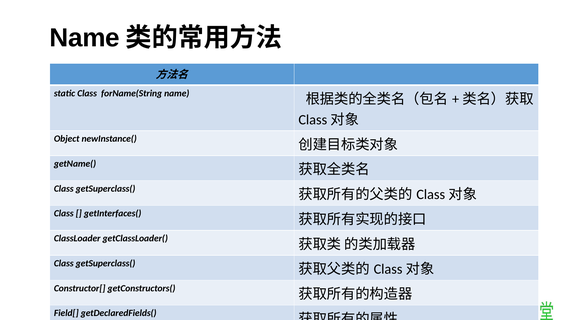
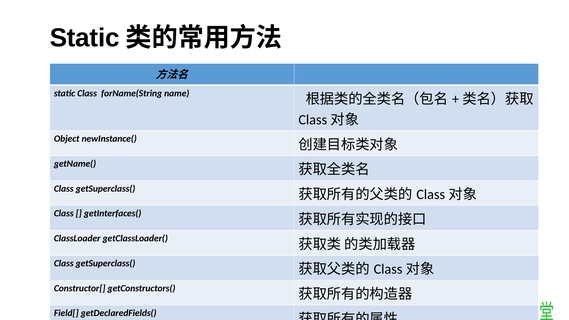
Name at (85, 38): Name -> Static
